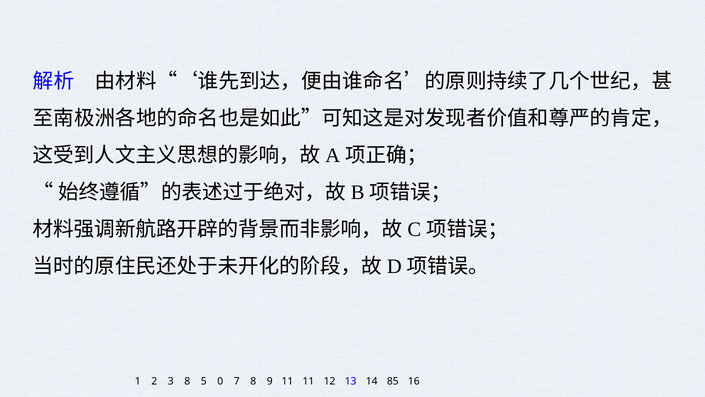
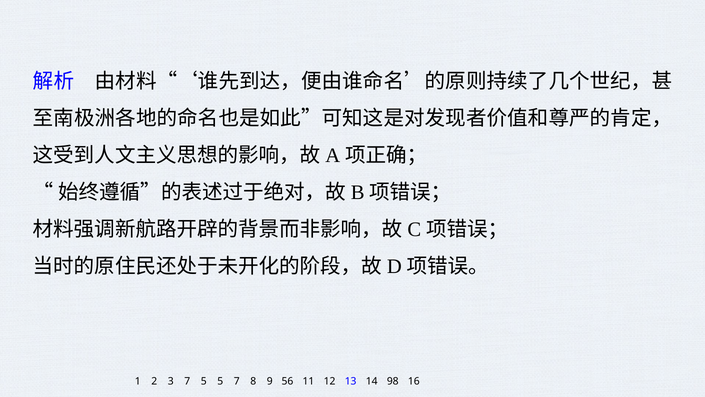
3 8: 8 -> 7
5 0: 0 -> 5
9 11: 11 -> 56
85: 85 -> 98
